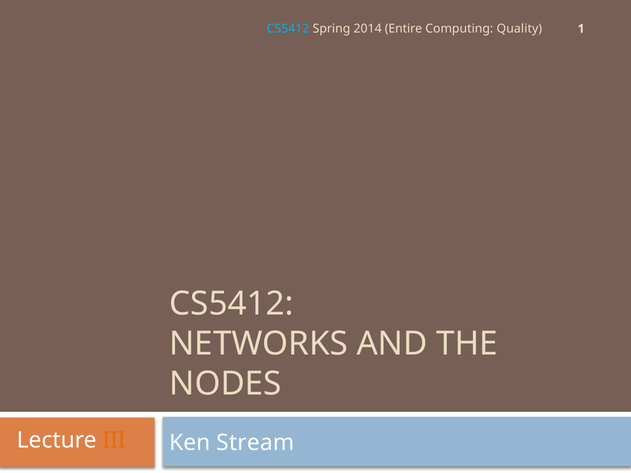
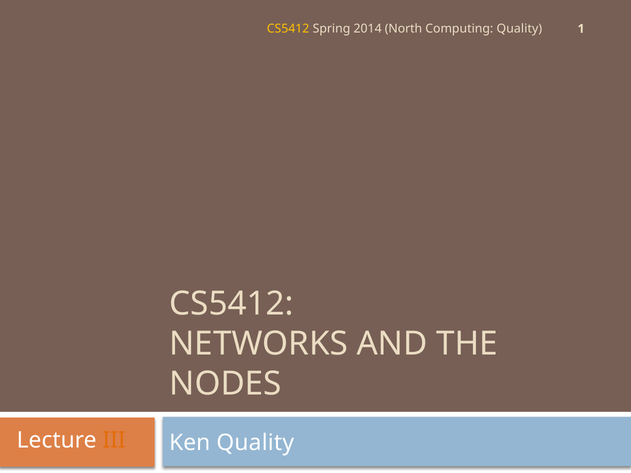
CS5412 at (288, 29) colour: light blue -> yellow
Entire: Entire -> North
Ken Stream: Stream -> Quality
